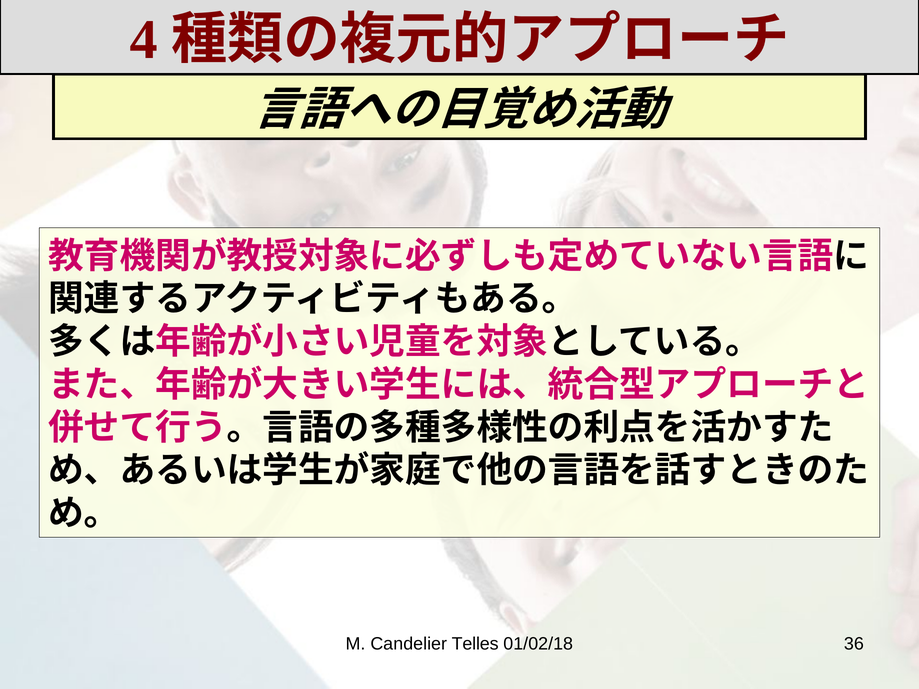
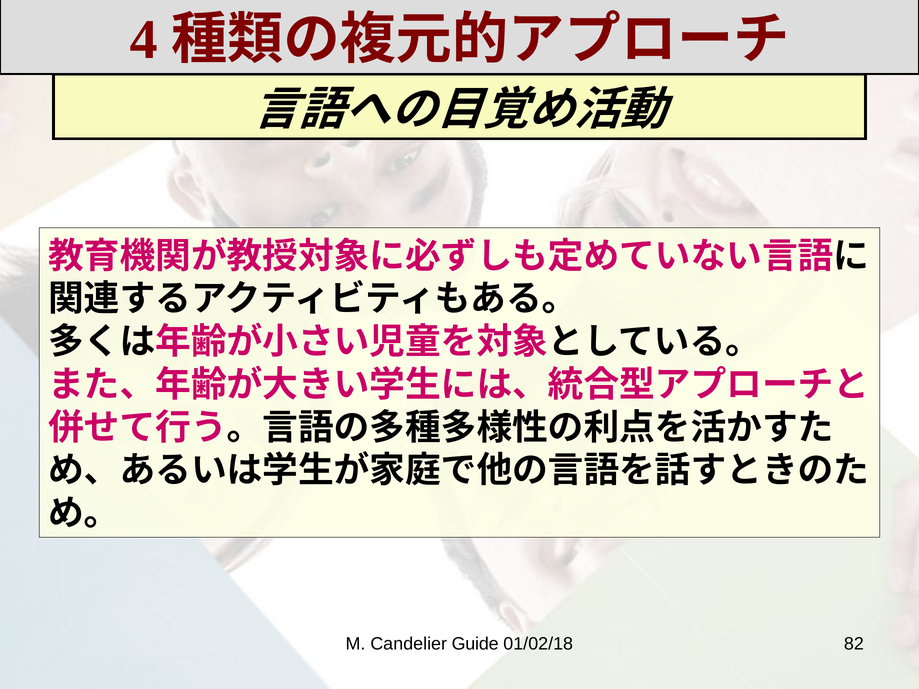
Telles: Telles -> Guide
36: 36 -> 82
